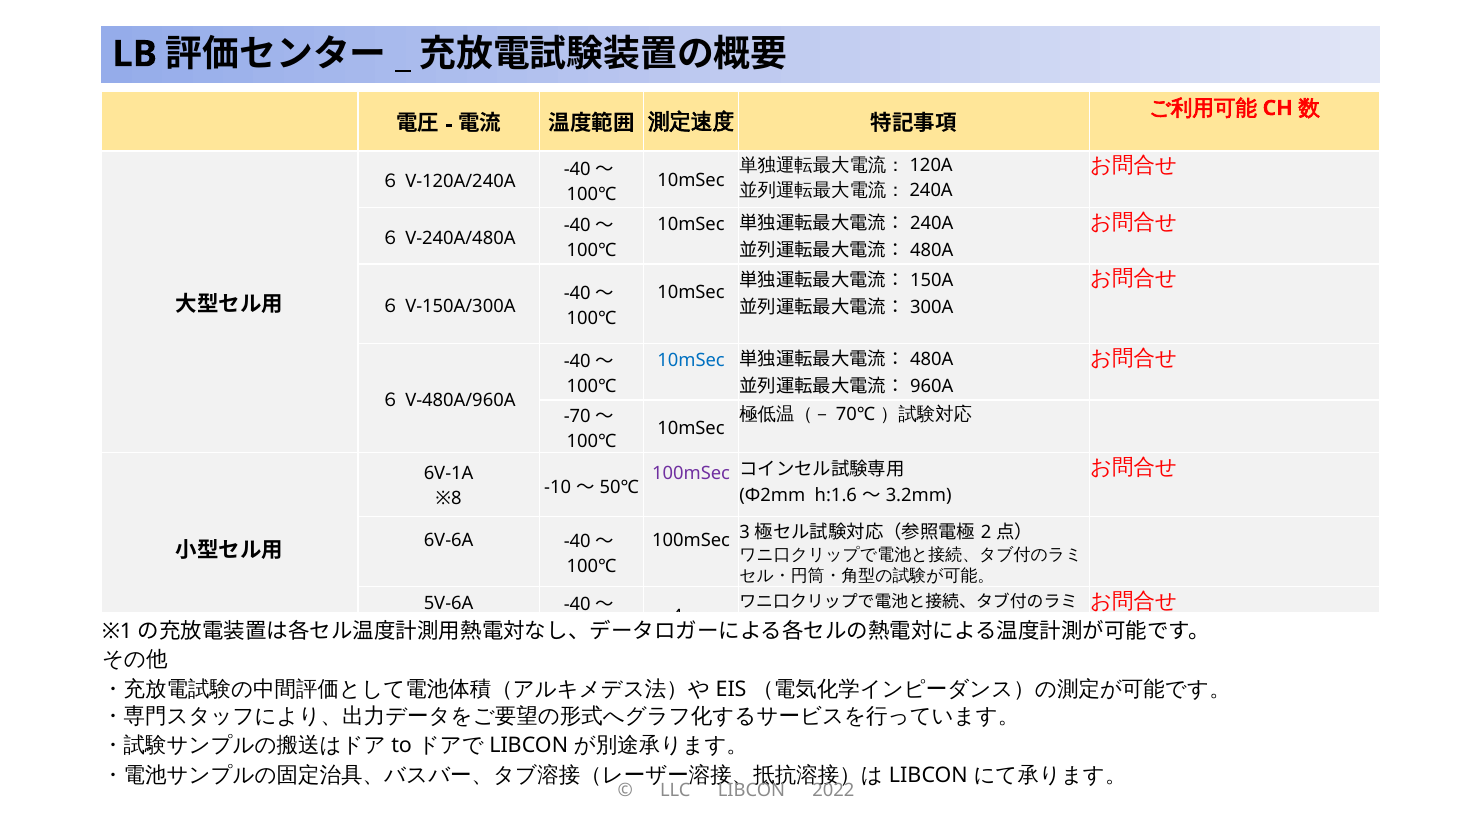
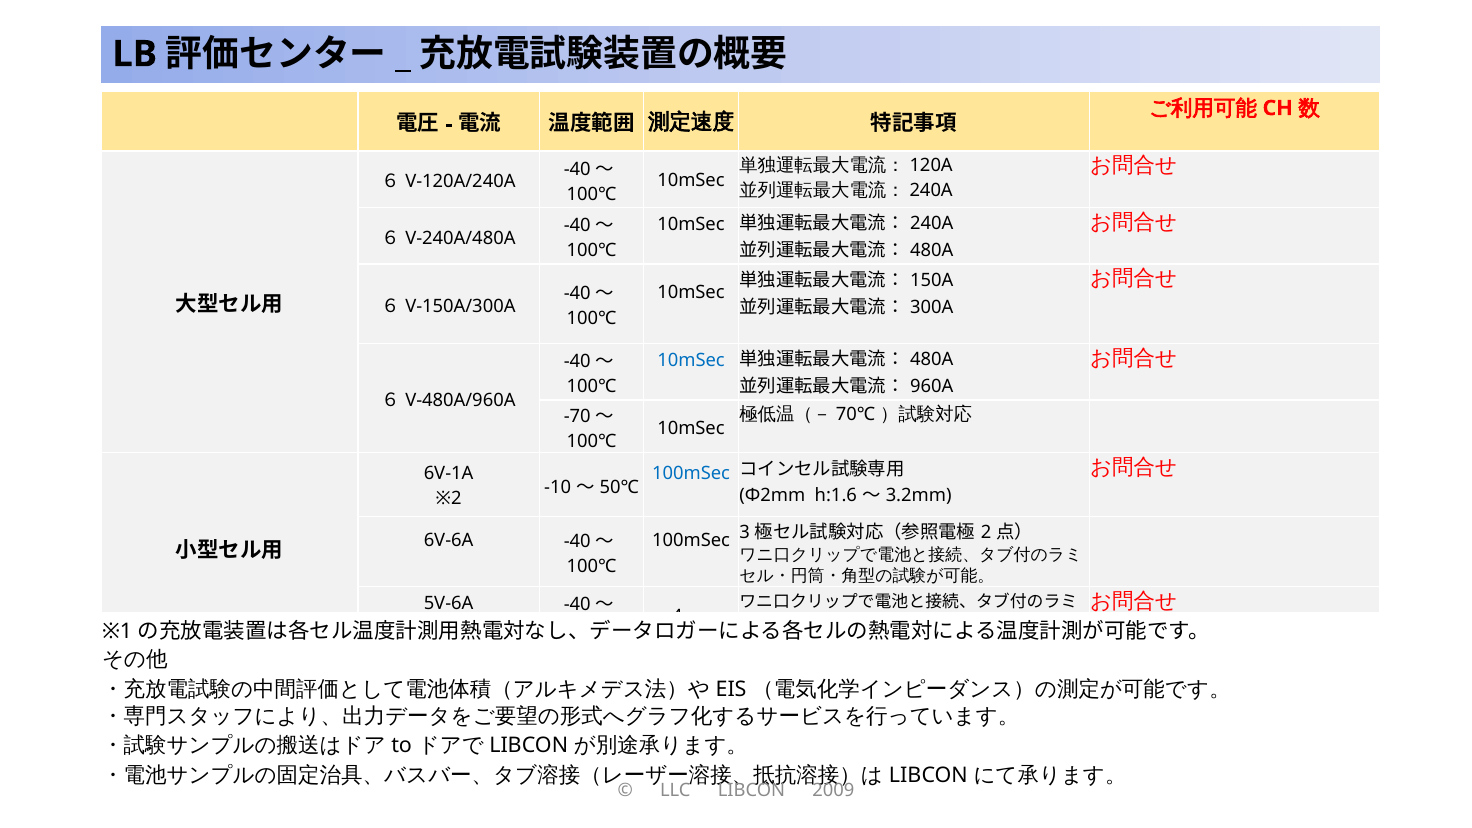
100mSec at (691, 474) colour: purple -> blue
※8: ※8 -> ※2
2022: 2022 -> 2009
